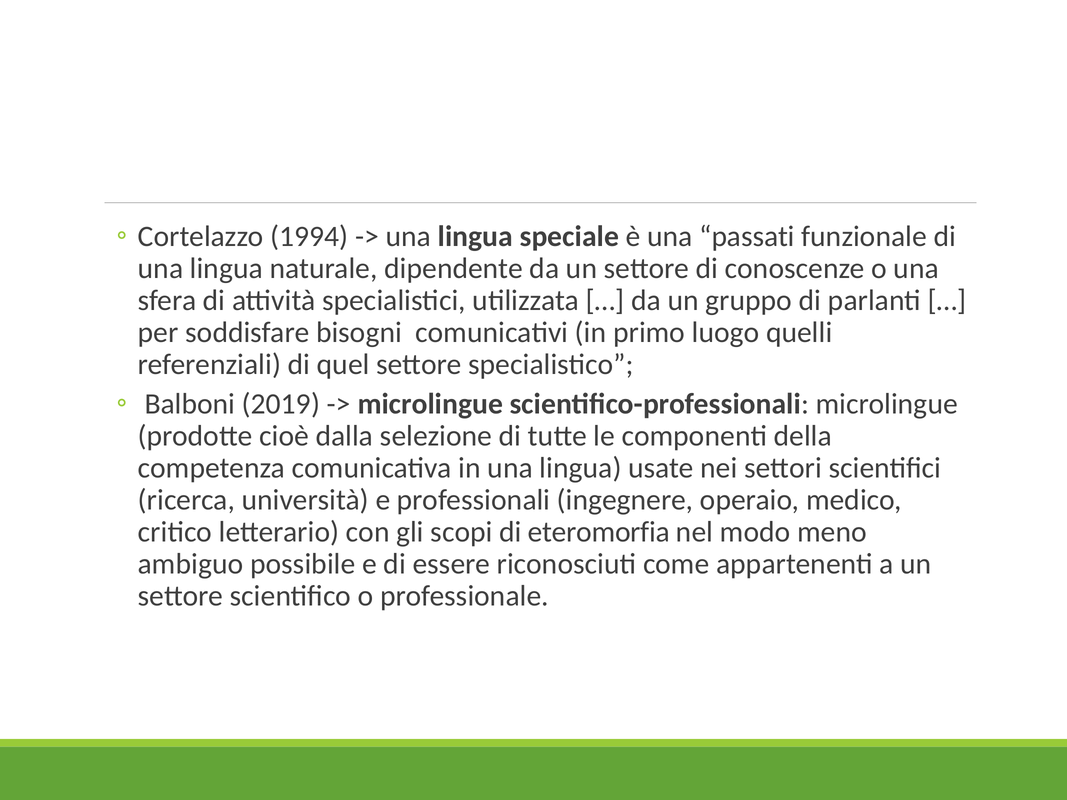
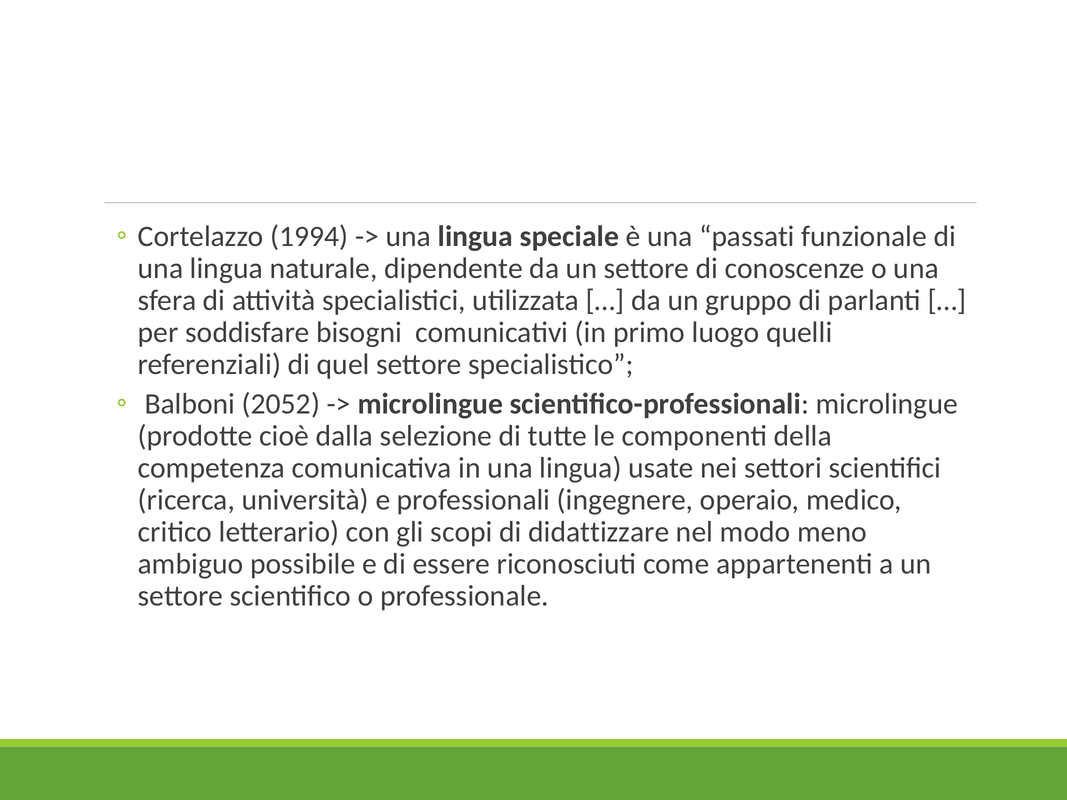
2019: 2019 -> 2052
eteromorfia: eteromorfia -> didattizzare
